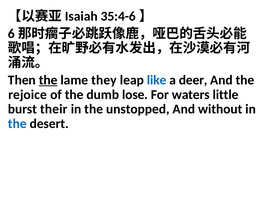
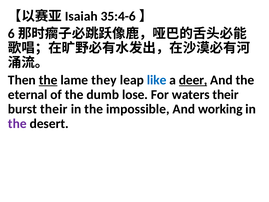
deer underline: none -> present
rejoice: rejoice -> eternal
waters little: little -> their
unstopped: unstopped -> impossible
without: without -> working
the at (17, 124) colour: blue -> purple
